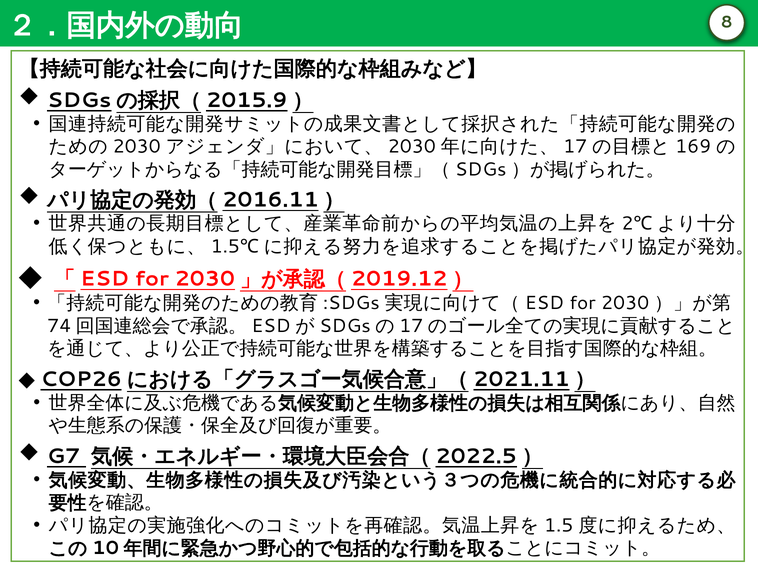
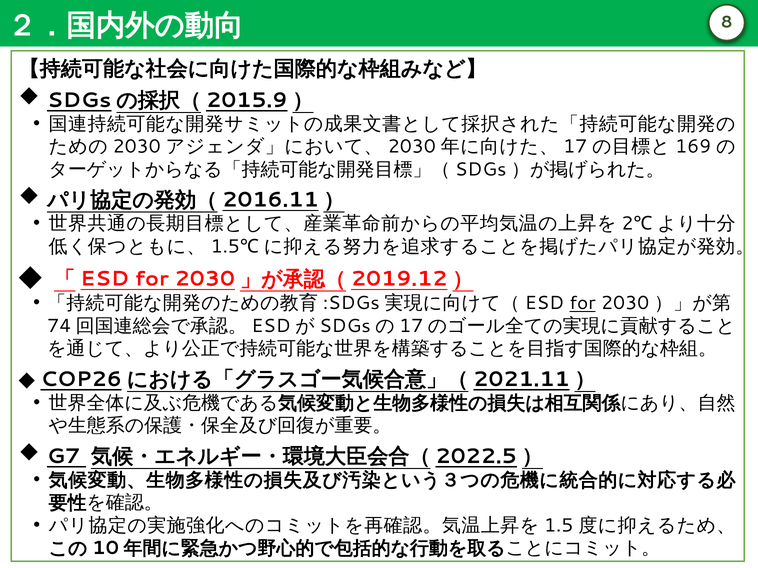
for at (583, 304) underline: none -> present
